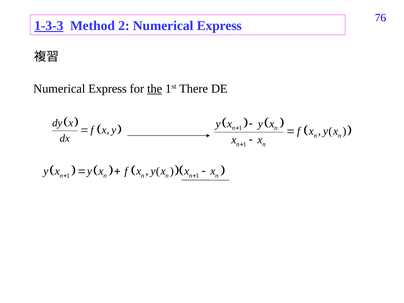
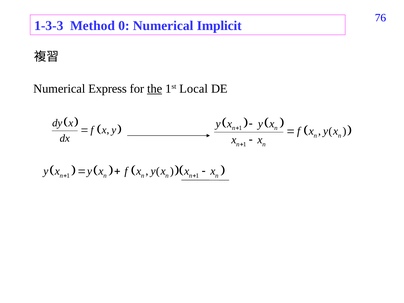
1-3-3 underline: present -> none
2: 2 -> 0
Express at (219, 26): Express -> Implicit
There: There -> Local
